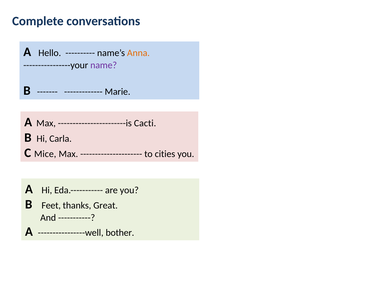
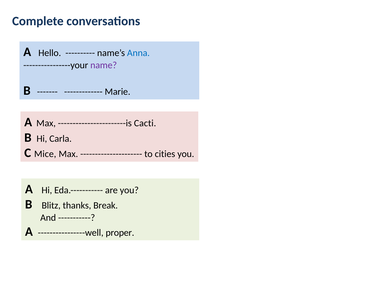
Anna colour: orange -> blue
Feet: Feet -> Blitz
Great: Great -> Break
bother: bother -> proper
